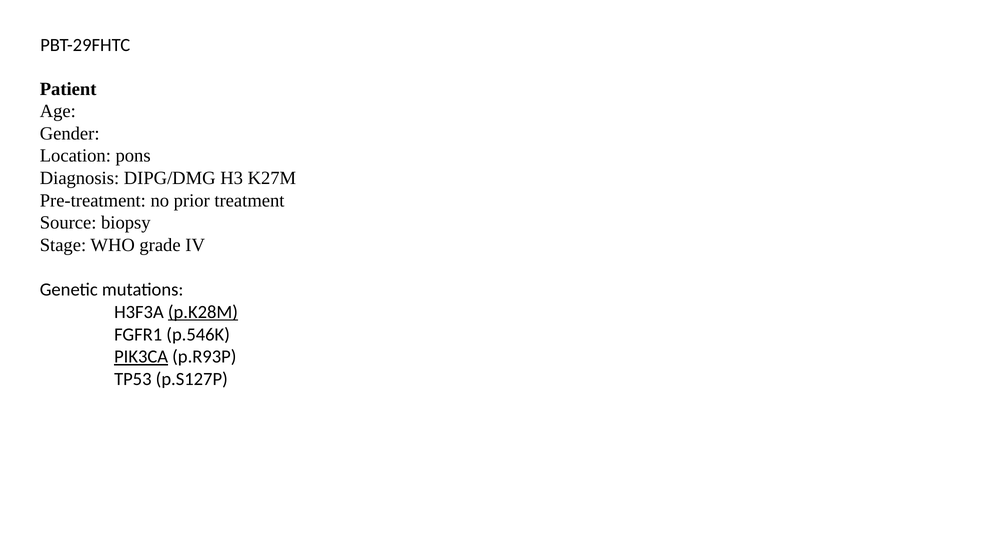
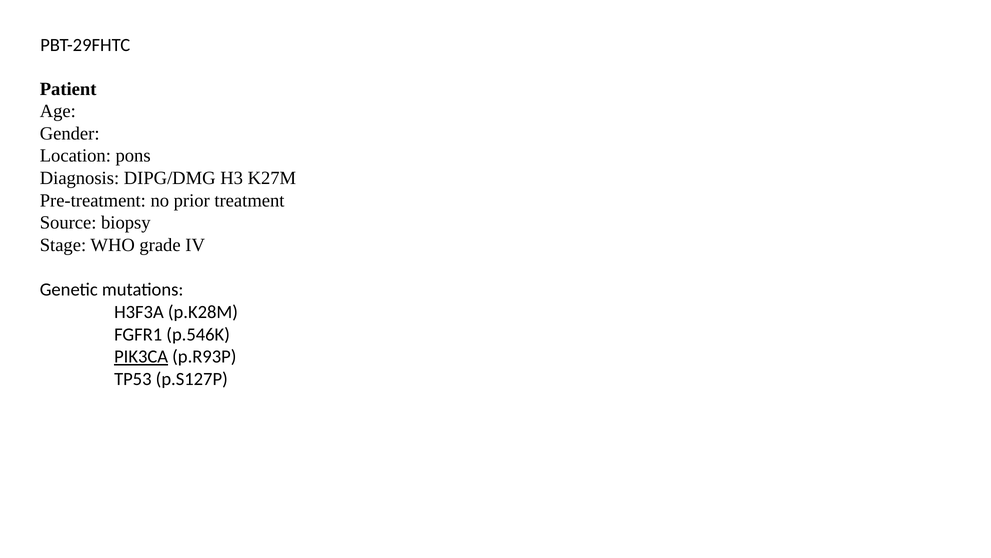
p.K28M underline: present -> none
